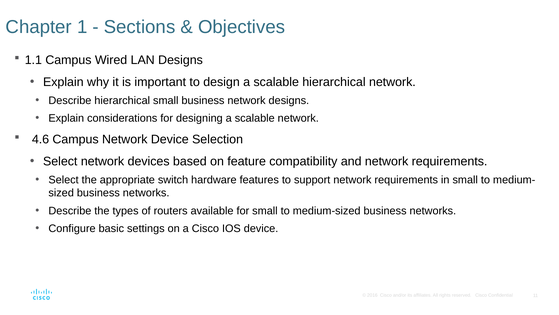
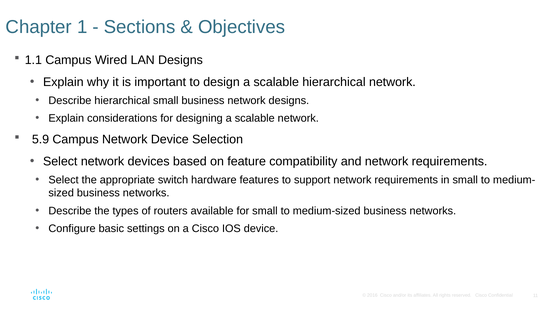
4.6: 4.6 -> 5.9
